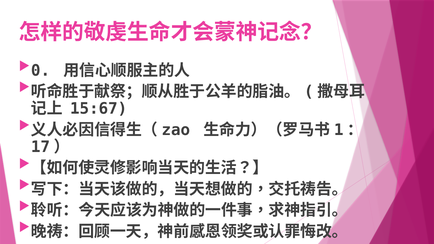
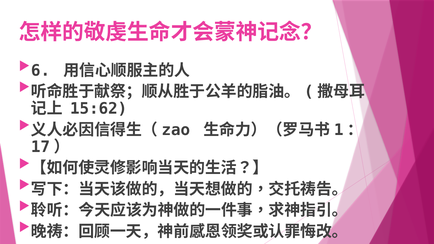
0: 0 -> 6
15:67: 15:67 -> 15:62
